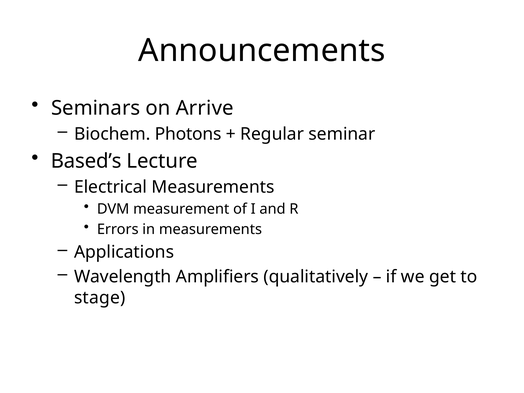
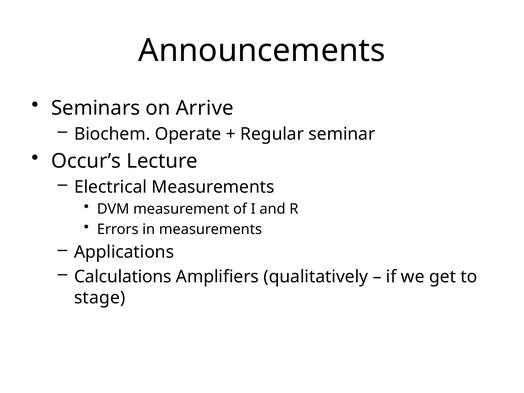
Photons: Photons -> Operate
Based’s: Based’s -> Occur’s
Wavelength: Wavelength -> Calculations
